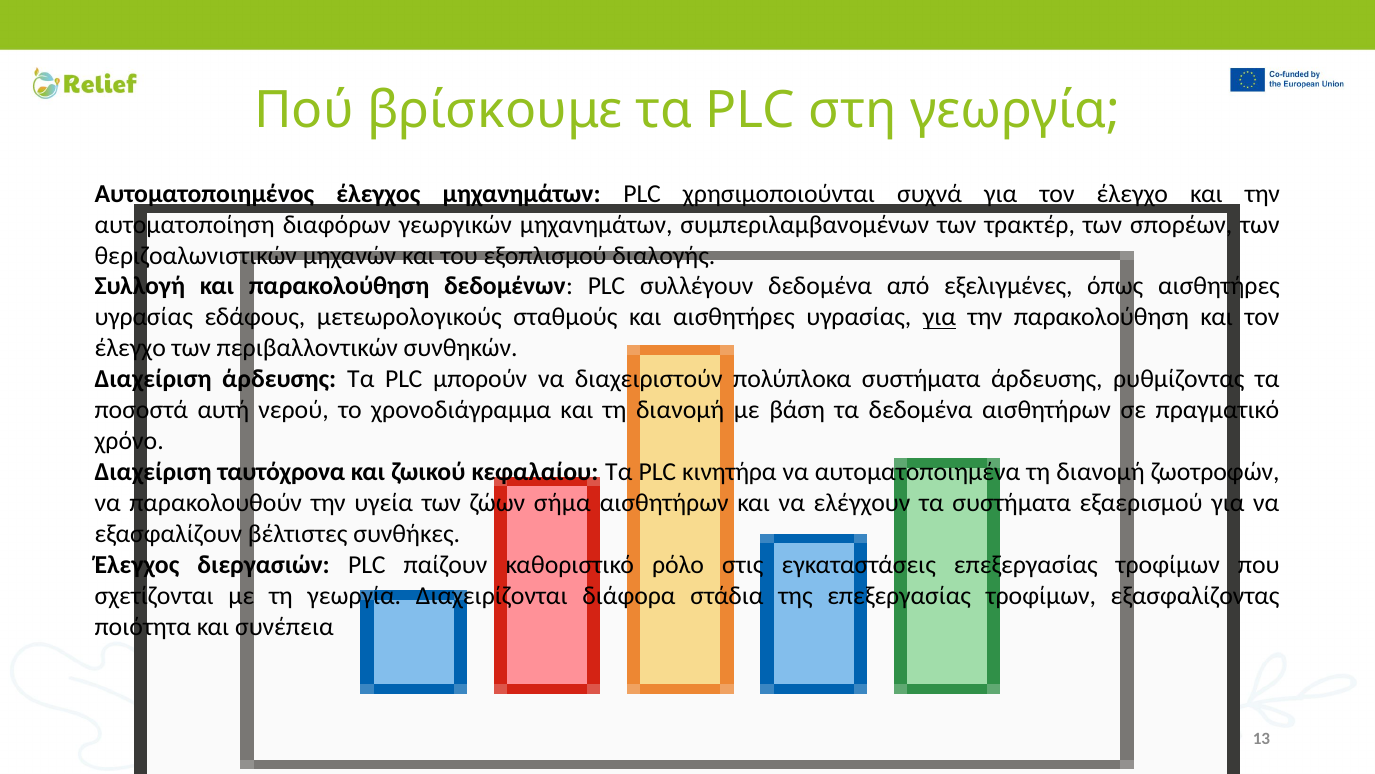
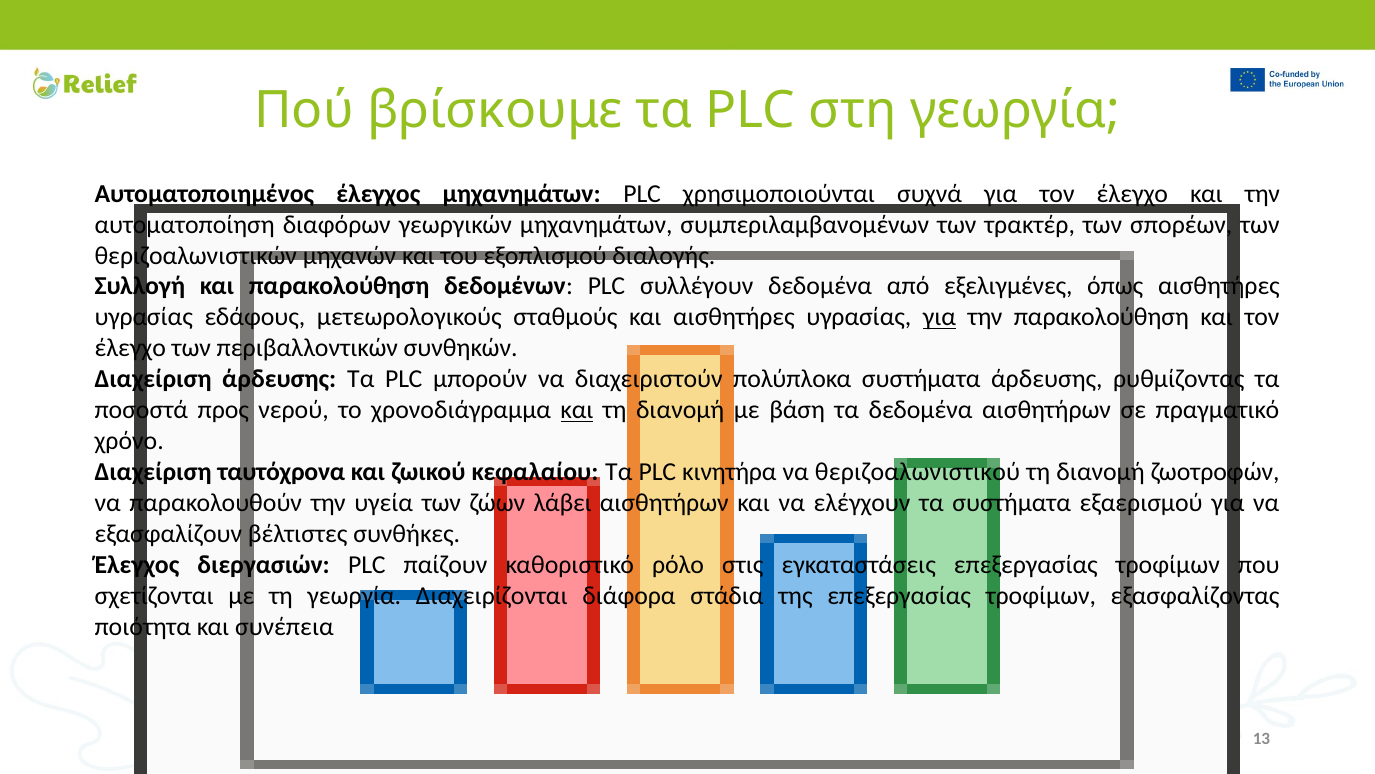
αυτή: αυτή -> προς
και at (577, 410) underline: none -> present
αυτοματοποιημένα: αυτοματοποιημένα -> θεριζοαλωνιστικού
σήμα: σήμα -> λάβει
